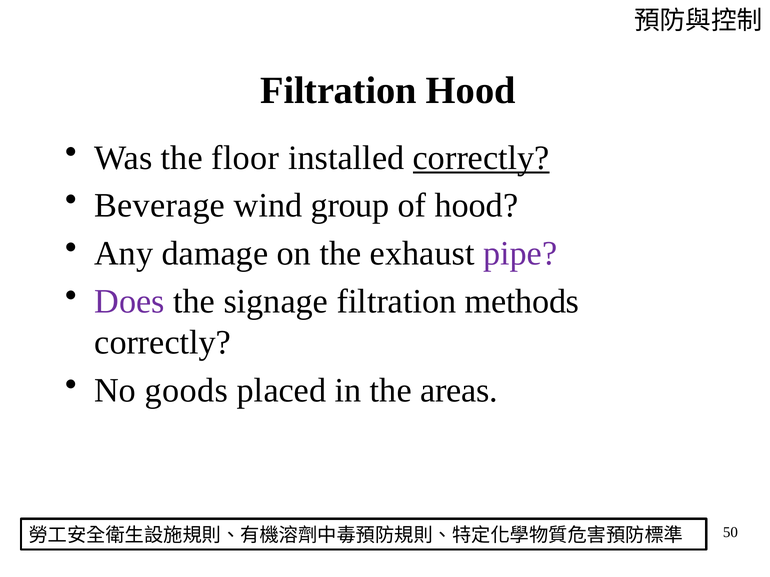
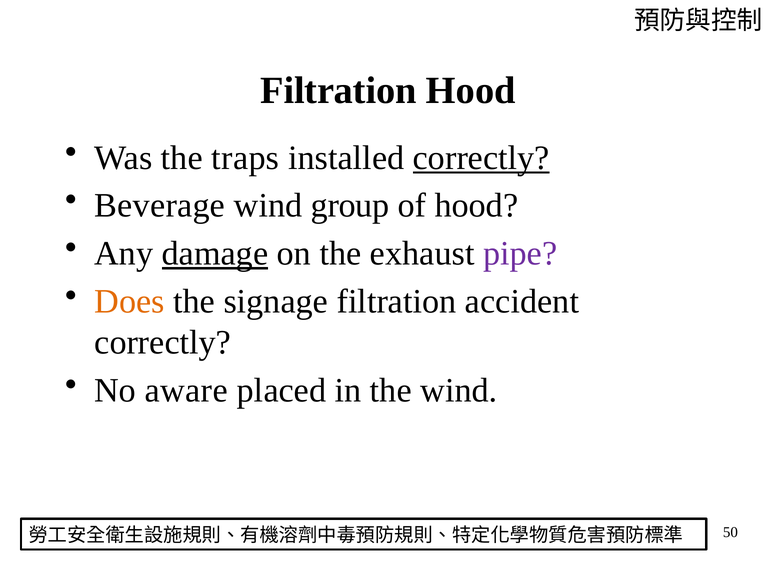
floor: floor -> traps
damage underline: none -> present
Does colour: purple -> orange
methods: methods -> accident
goods: goods -> aware
the areas: areas -> wind
